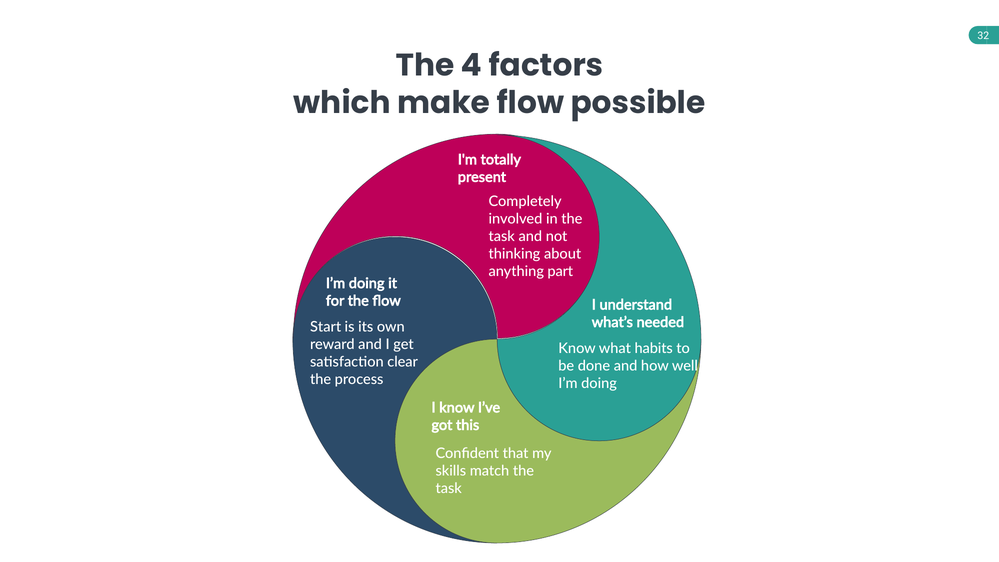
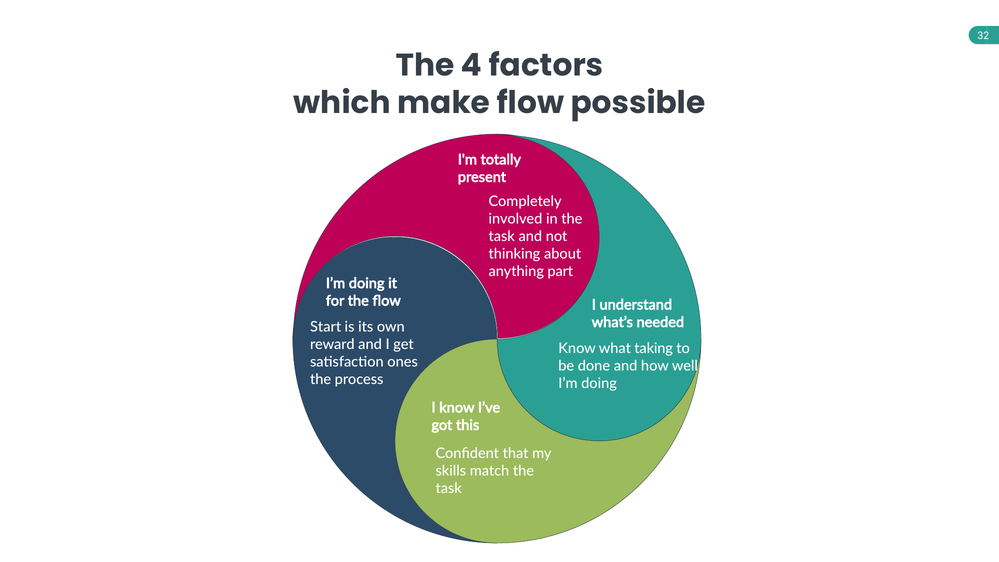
habits: habits -> taking
clear: clear -> ones
